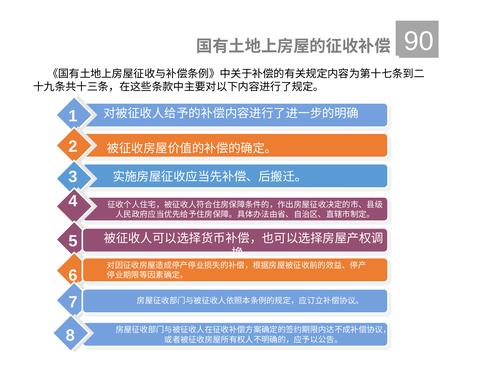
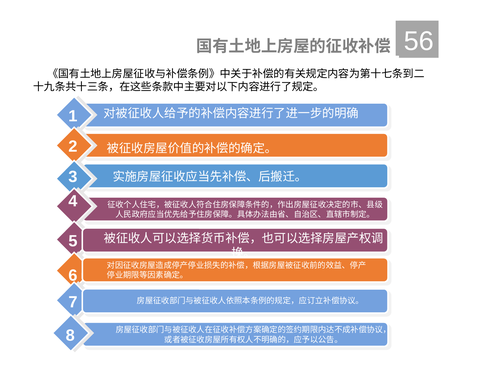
90: 90 -> 56
